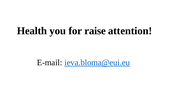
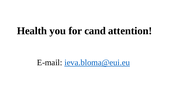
raise: raise -> cand
